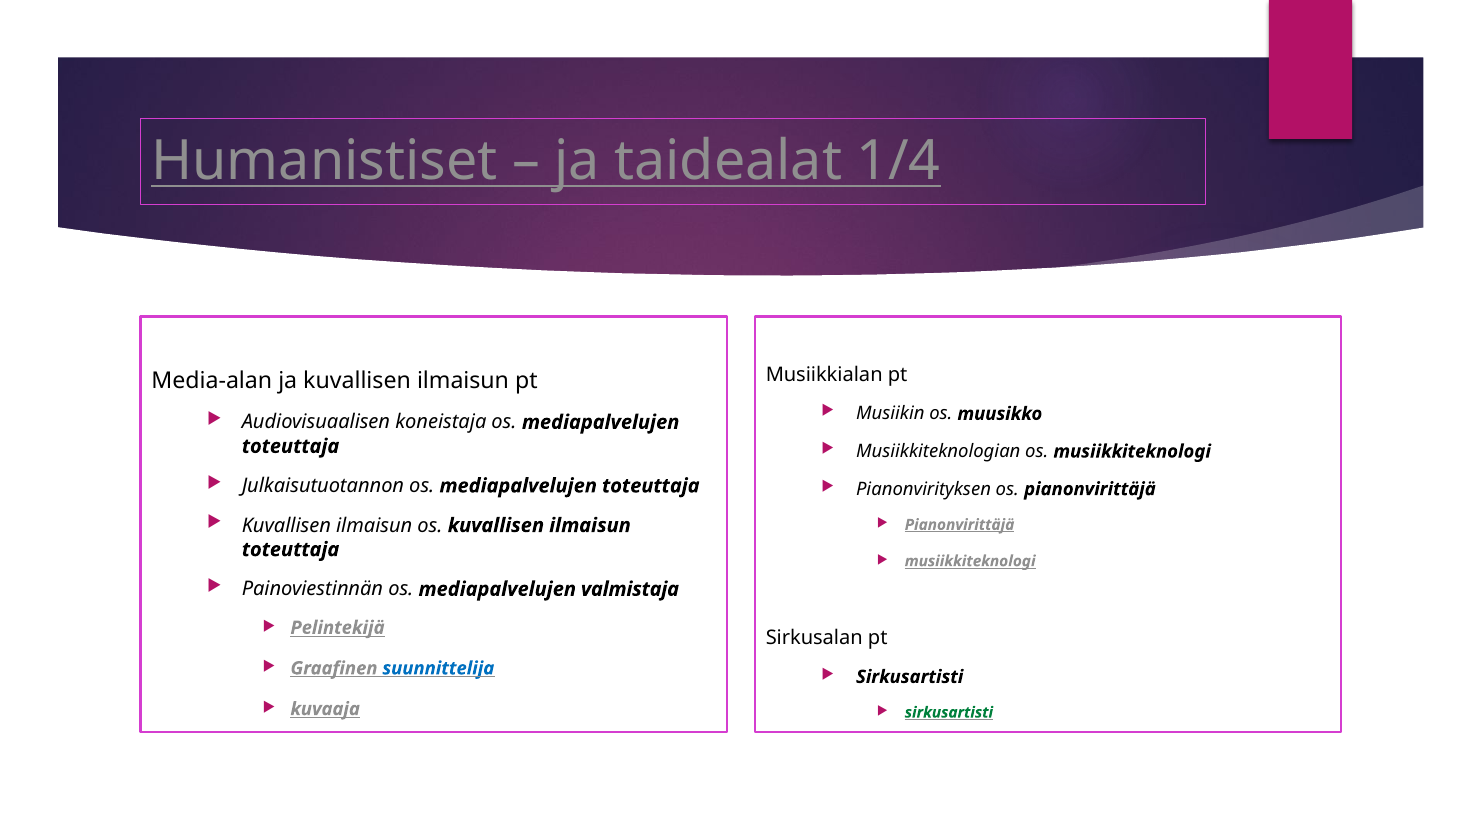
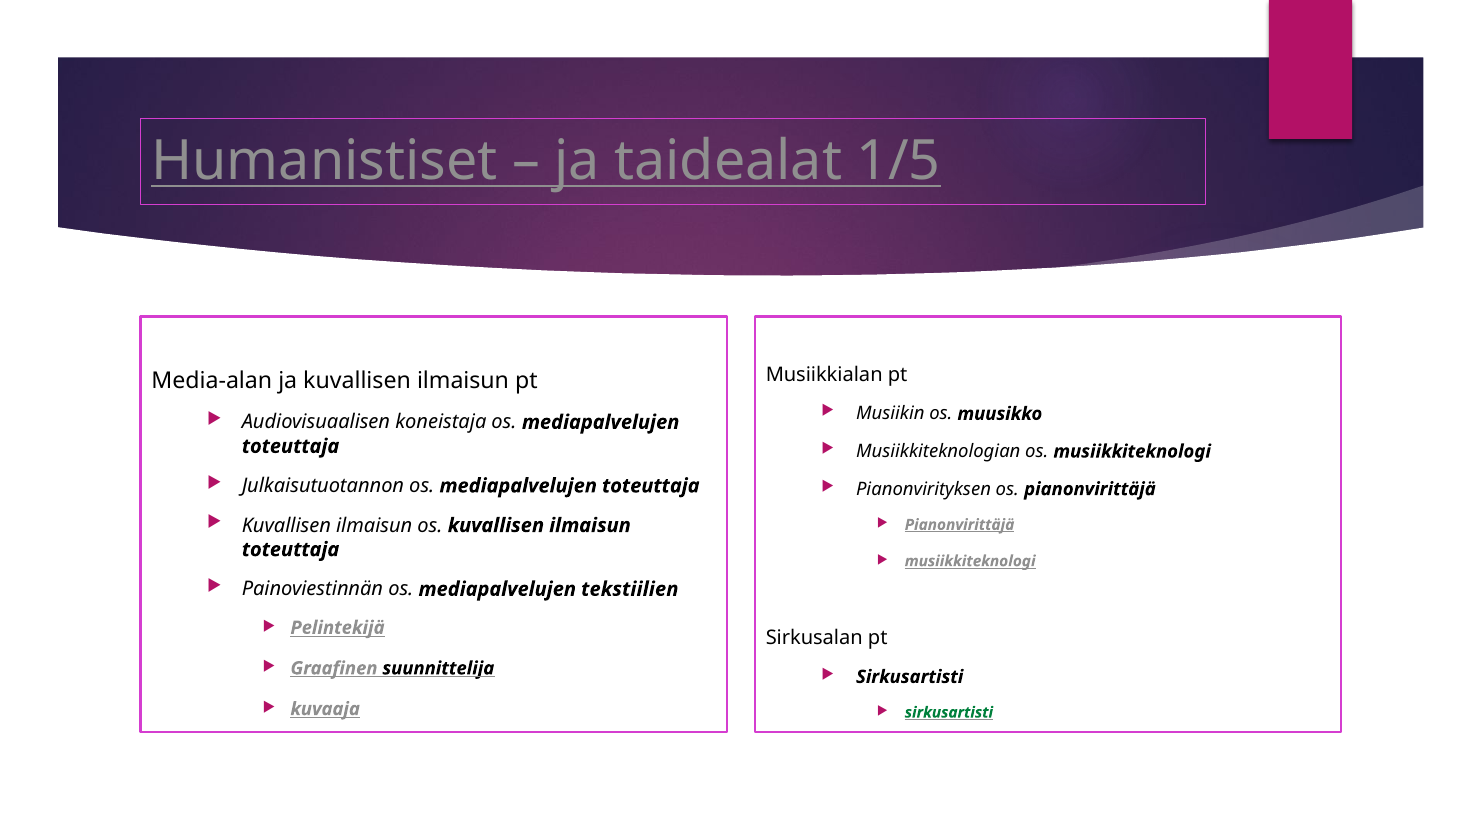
1/4: 1/4 -> 1/5
valmistaja: valmistaja -> tekstiilien
suunnittelija colour: blue -> black
